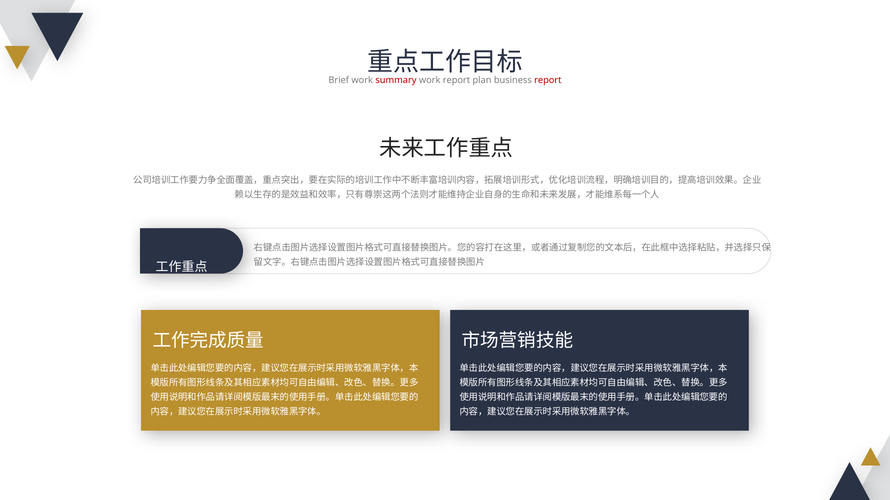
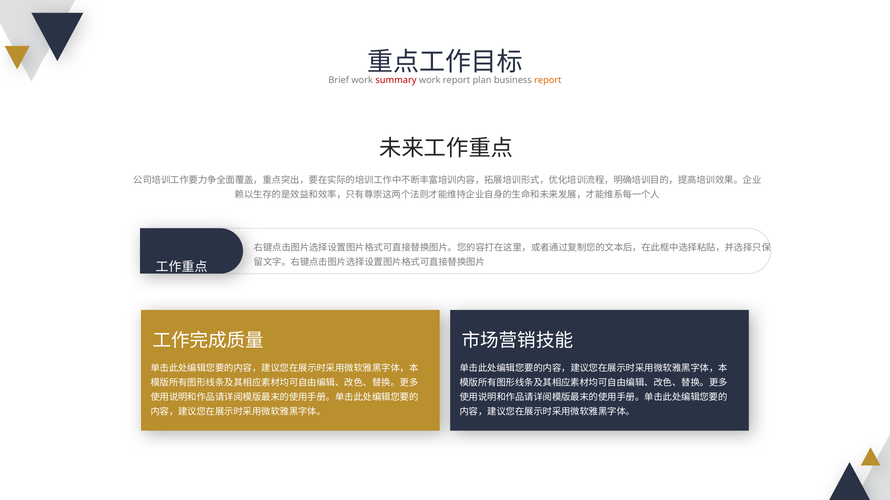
report at (548, 80) colour: red -> orange
